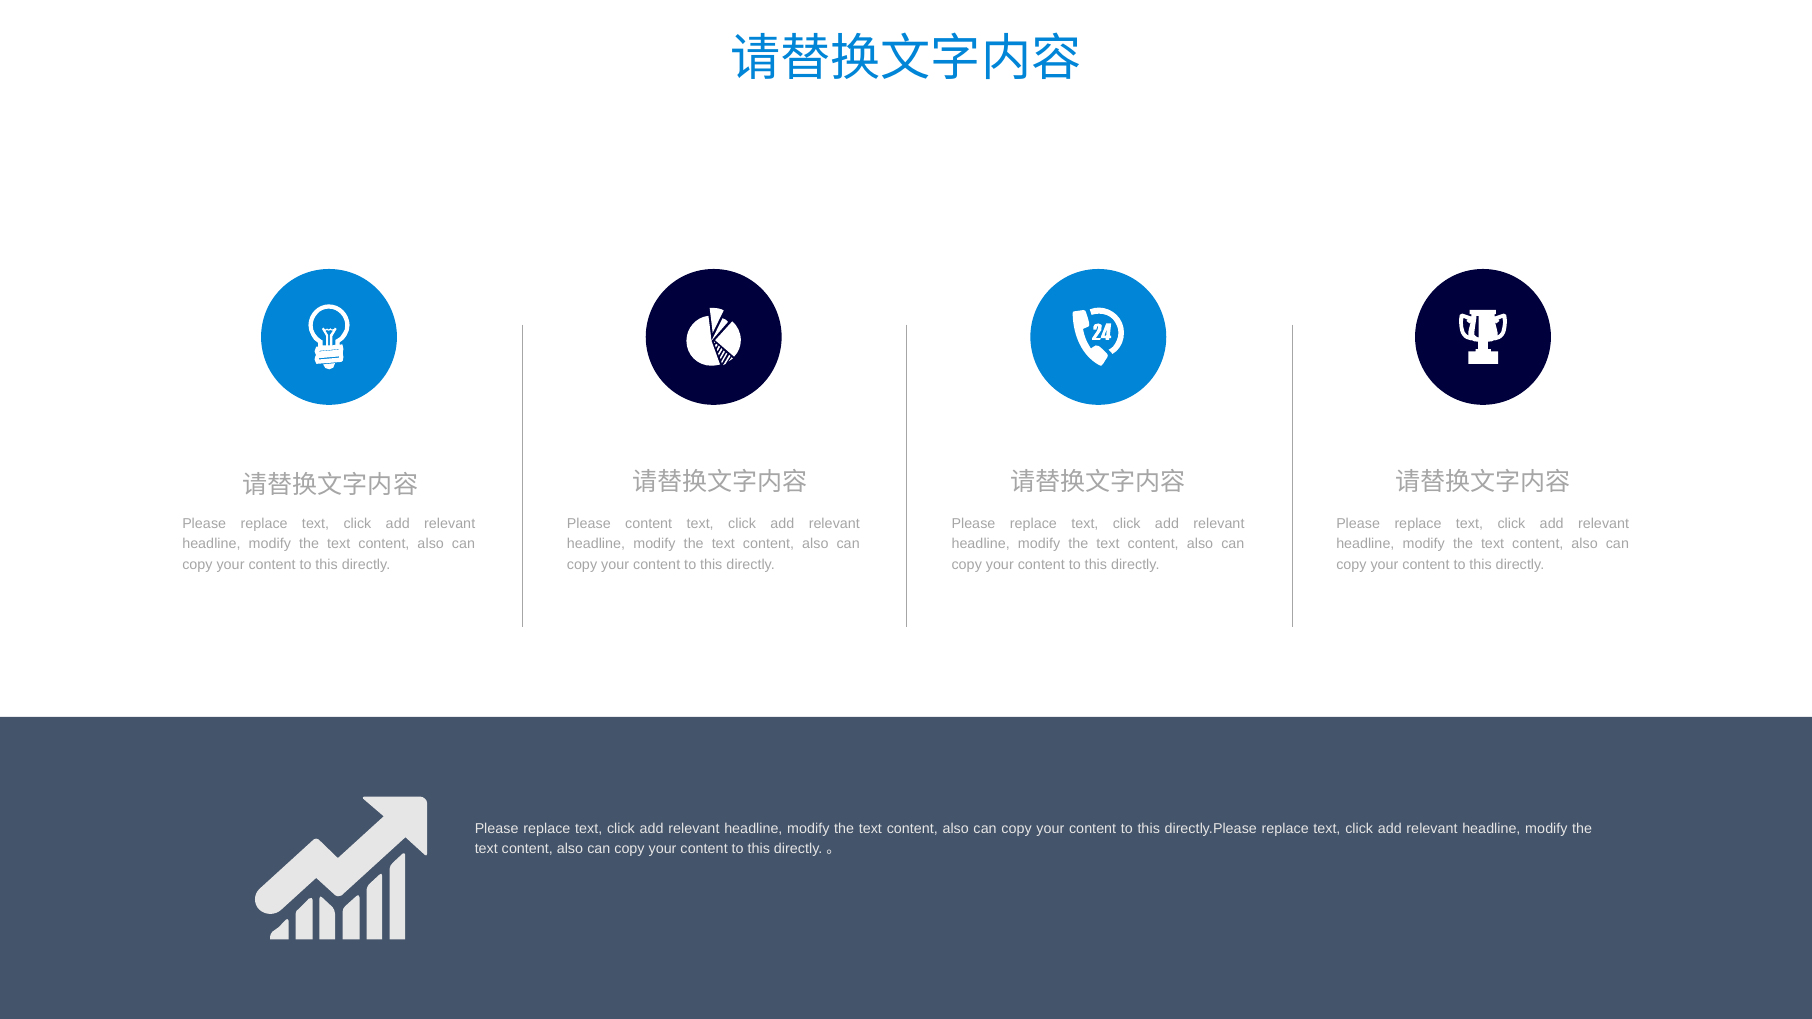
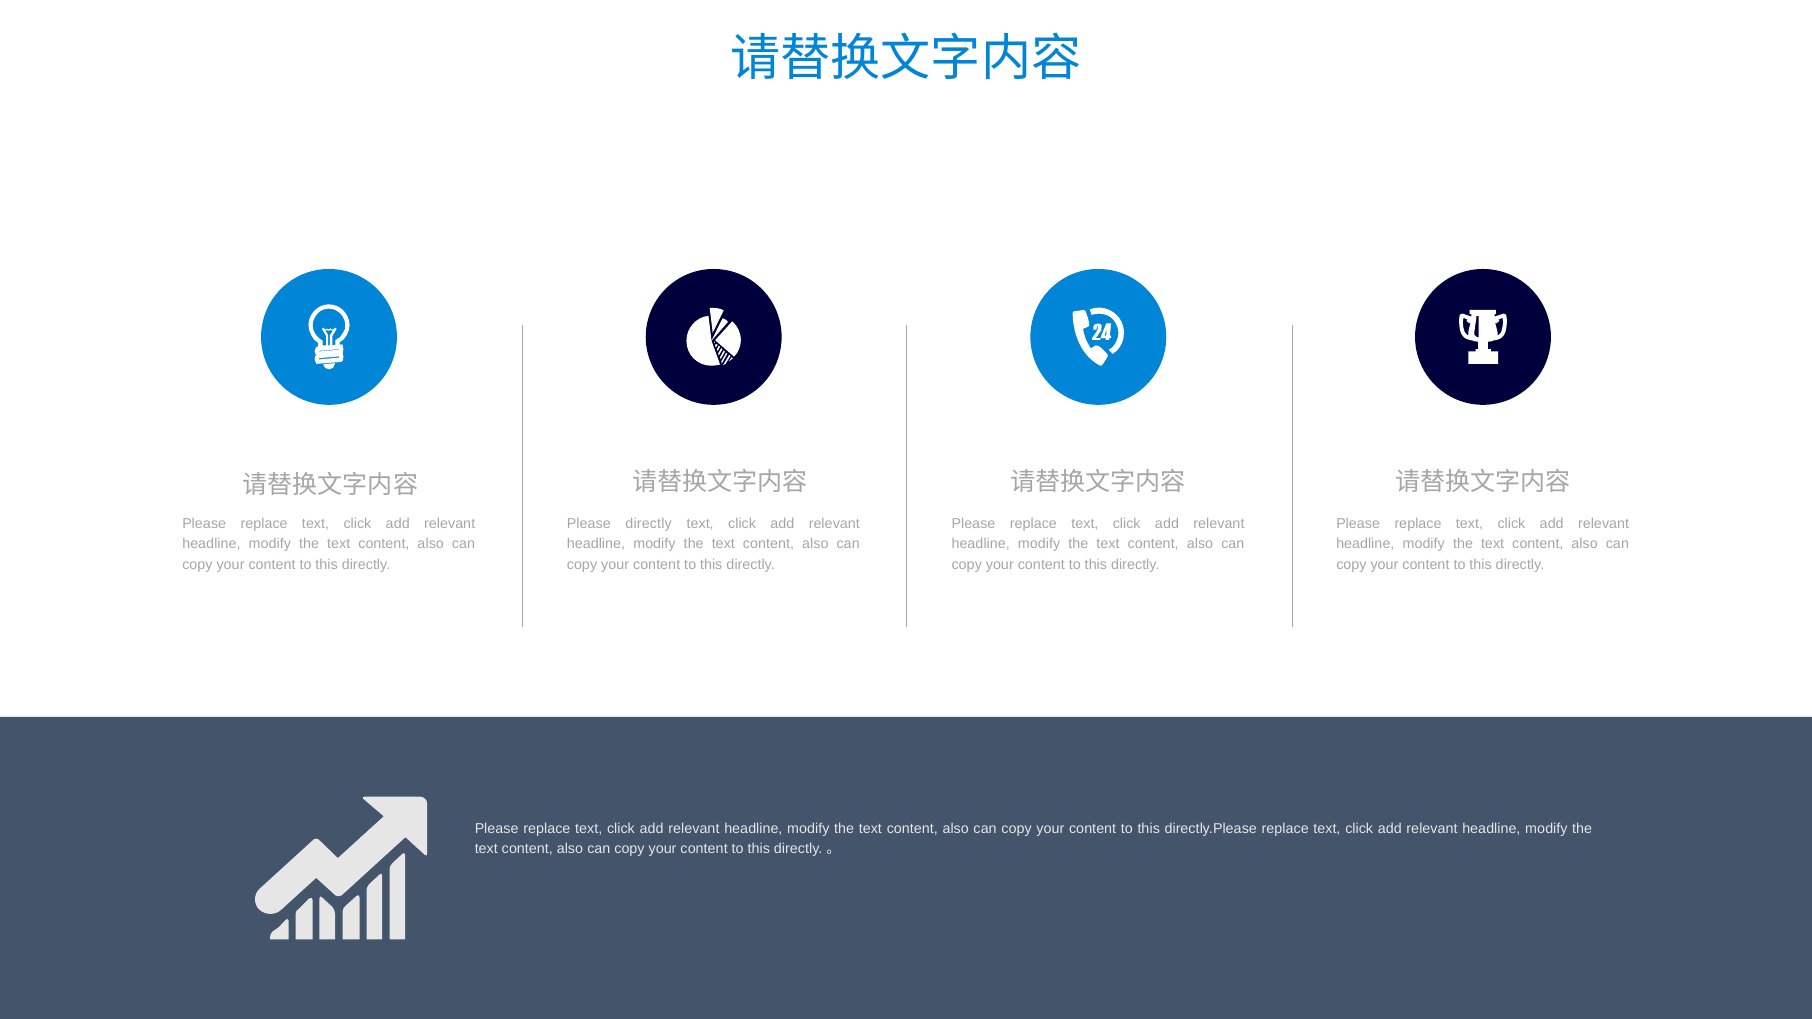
Please content: content -> directly
